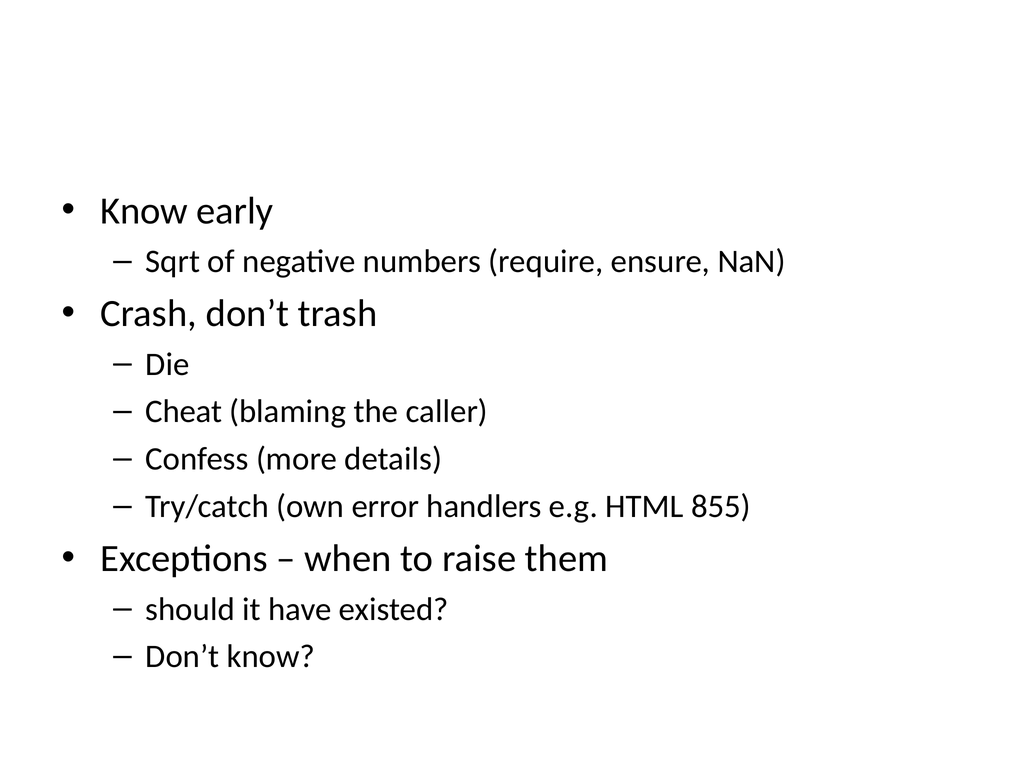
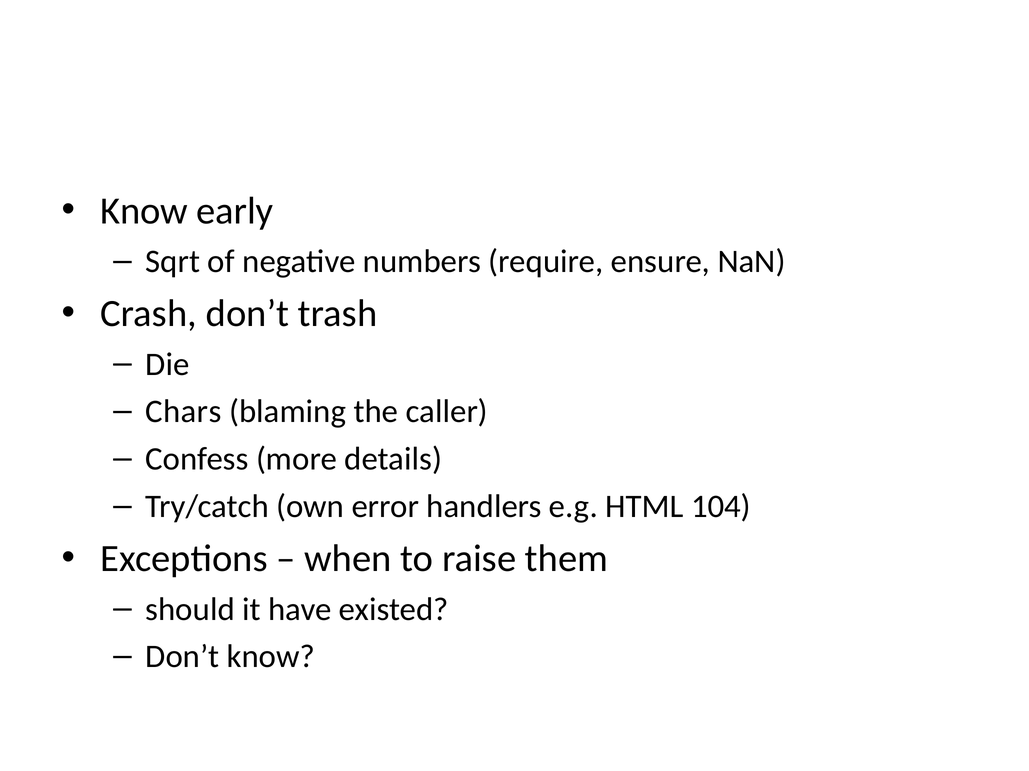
Cheat: Cheat -> Chars
855: 855 -> 104
